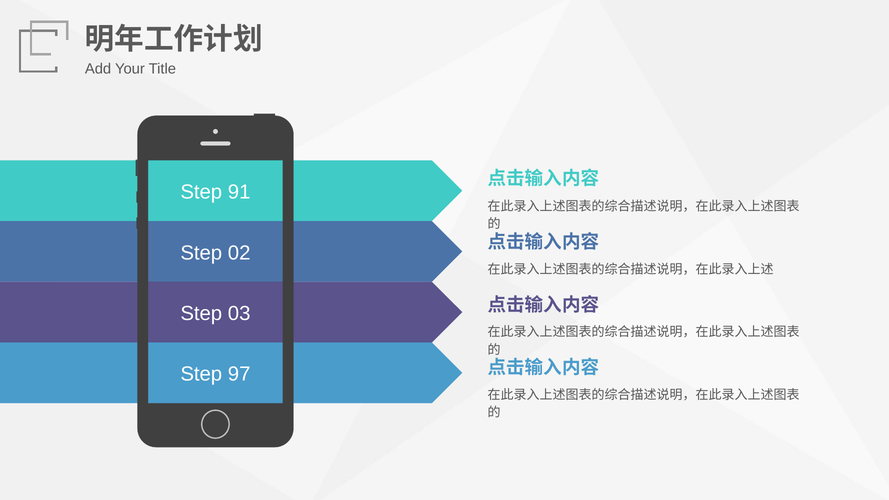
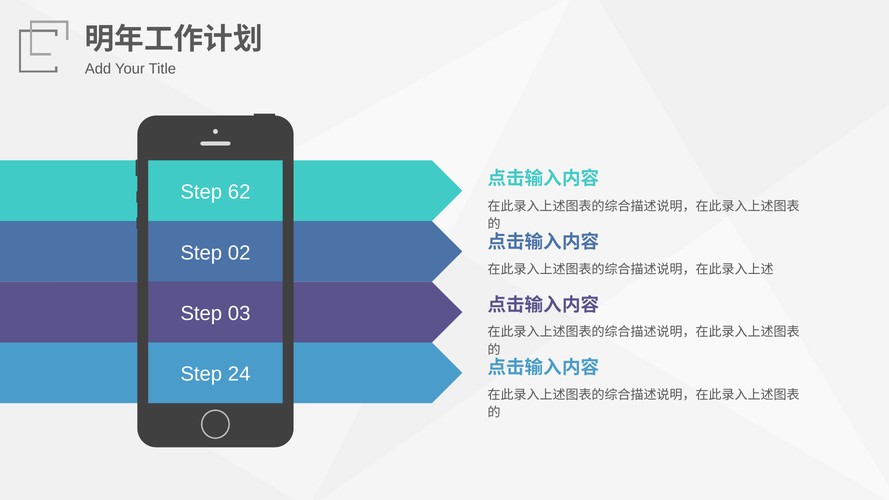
91: 91 -> 62
97: 97 -> 24
